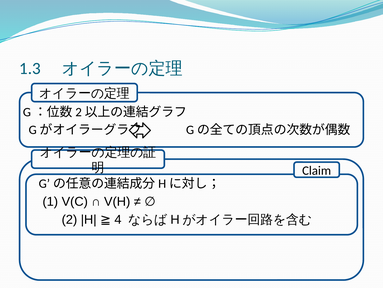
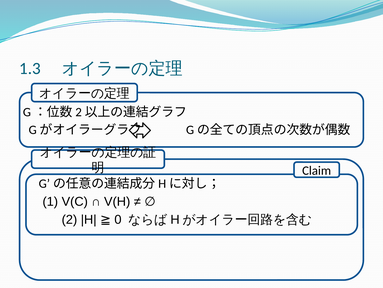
4: 4 -> 0
